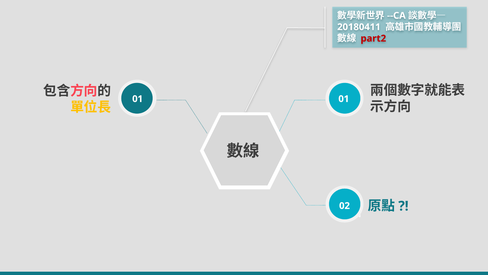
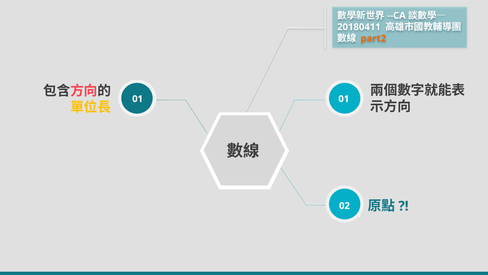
part2 colour: red -> orange
